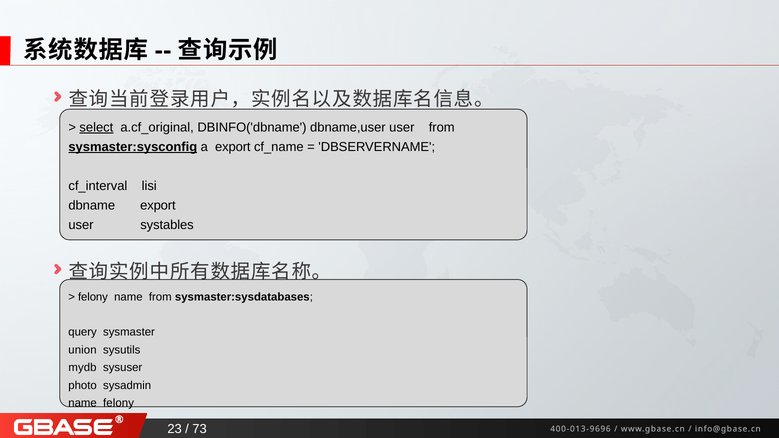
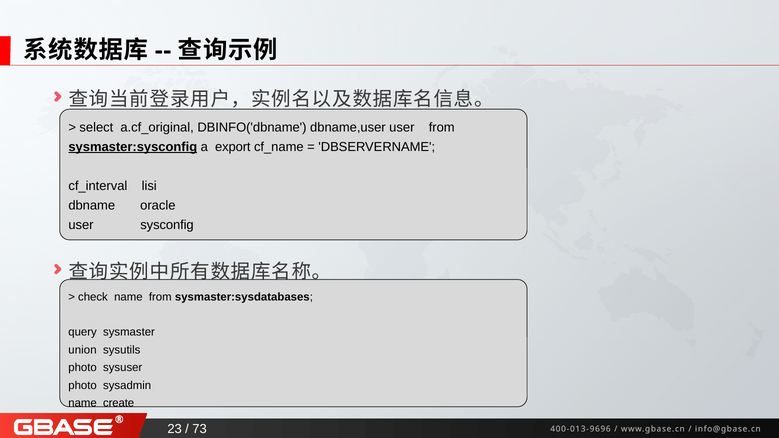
select underline: present -> none
dbname export: export -> oracle
systables: systables -> sysconfig
felony at (93, 297): felony -> check
mydb at (82, 368): mydb -> photo
name felony: felony -> create
